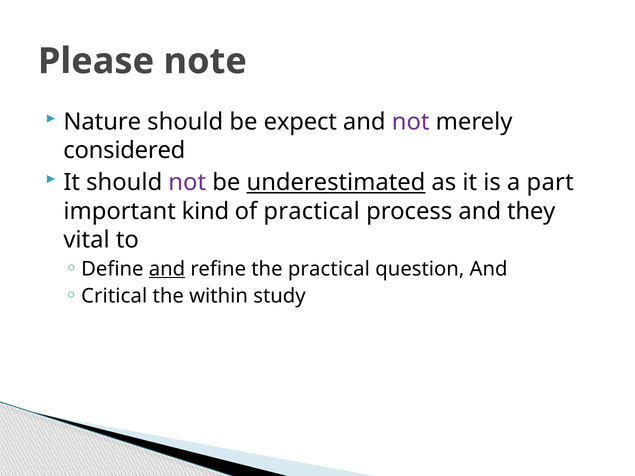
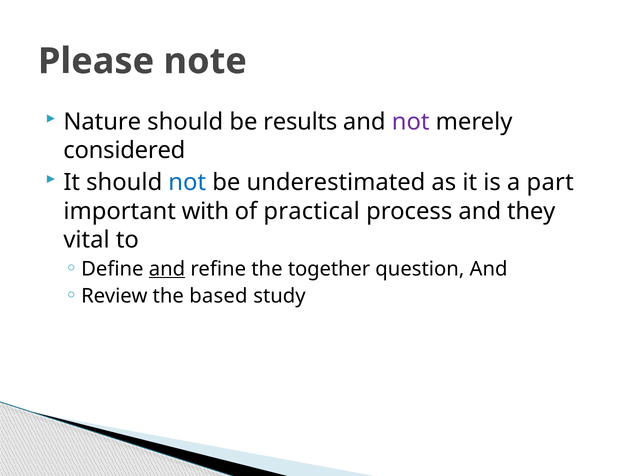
expect: expect -> results
not at (187, 183) colour: purple -> blue
underestimated underline: present -> none
kind: kind -> with
the practical: practical -> together
Critical: Critical -> Review
within: within -> based
